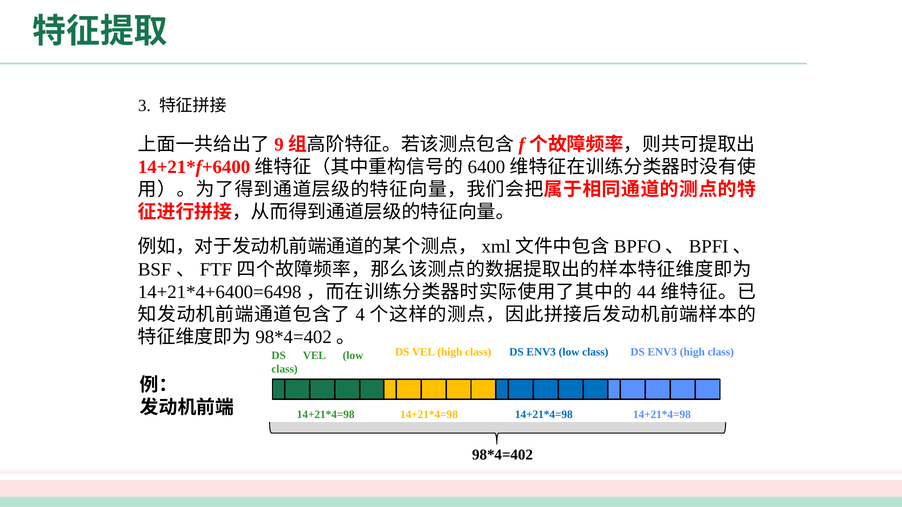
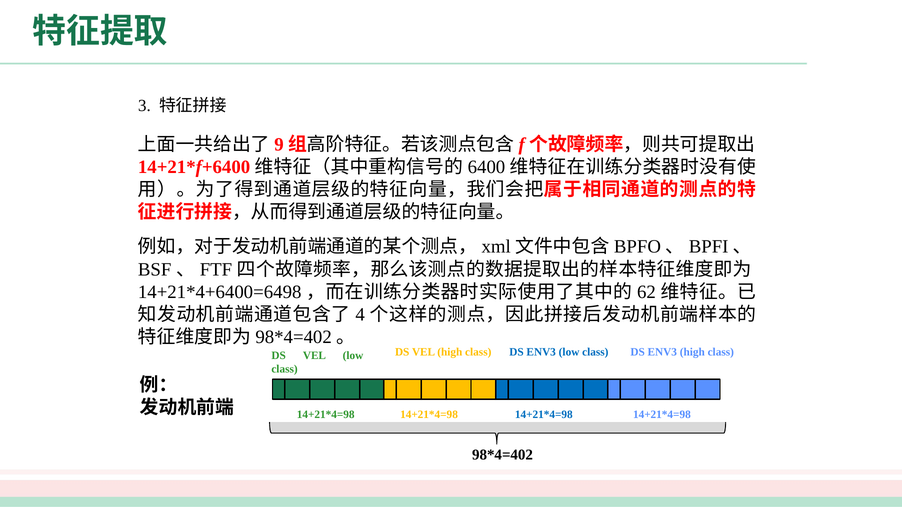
44: 44 -> 62
